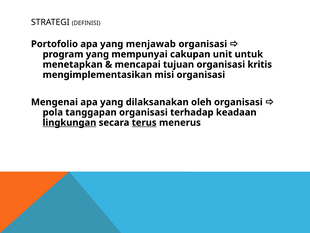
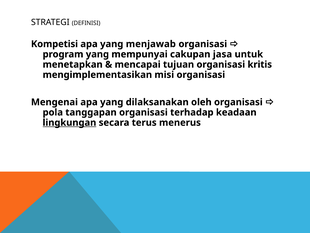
Portofolio: Portofolio -> Kompetisi
unit: unit -> jasa
terus underline: present -> none
